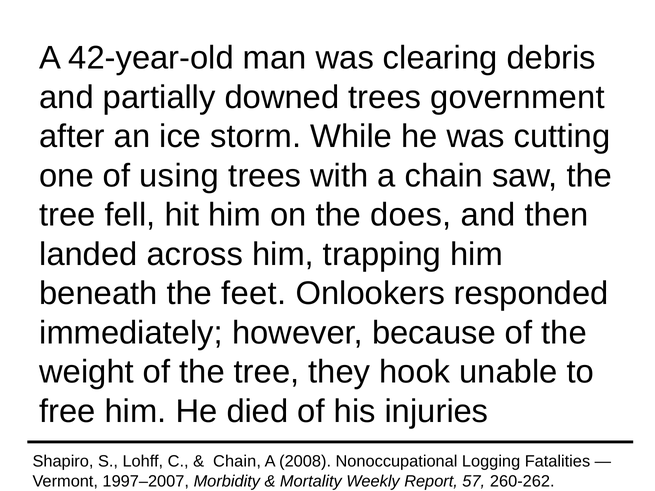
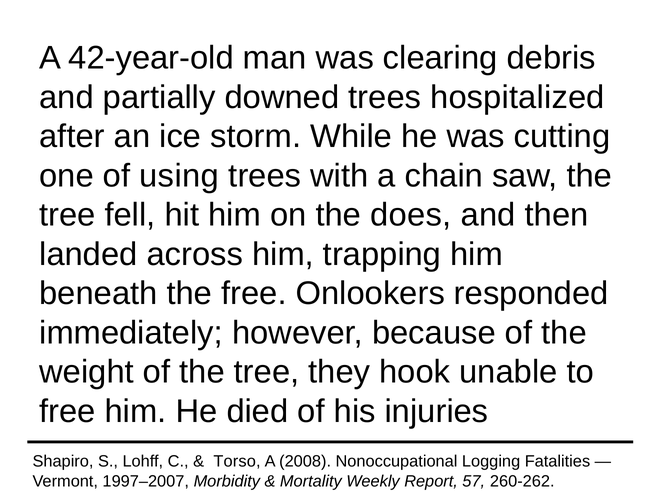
government: government -> hospitalized
the feet: feet -> free
Chain at (237, 462): Chain -> Torso
